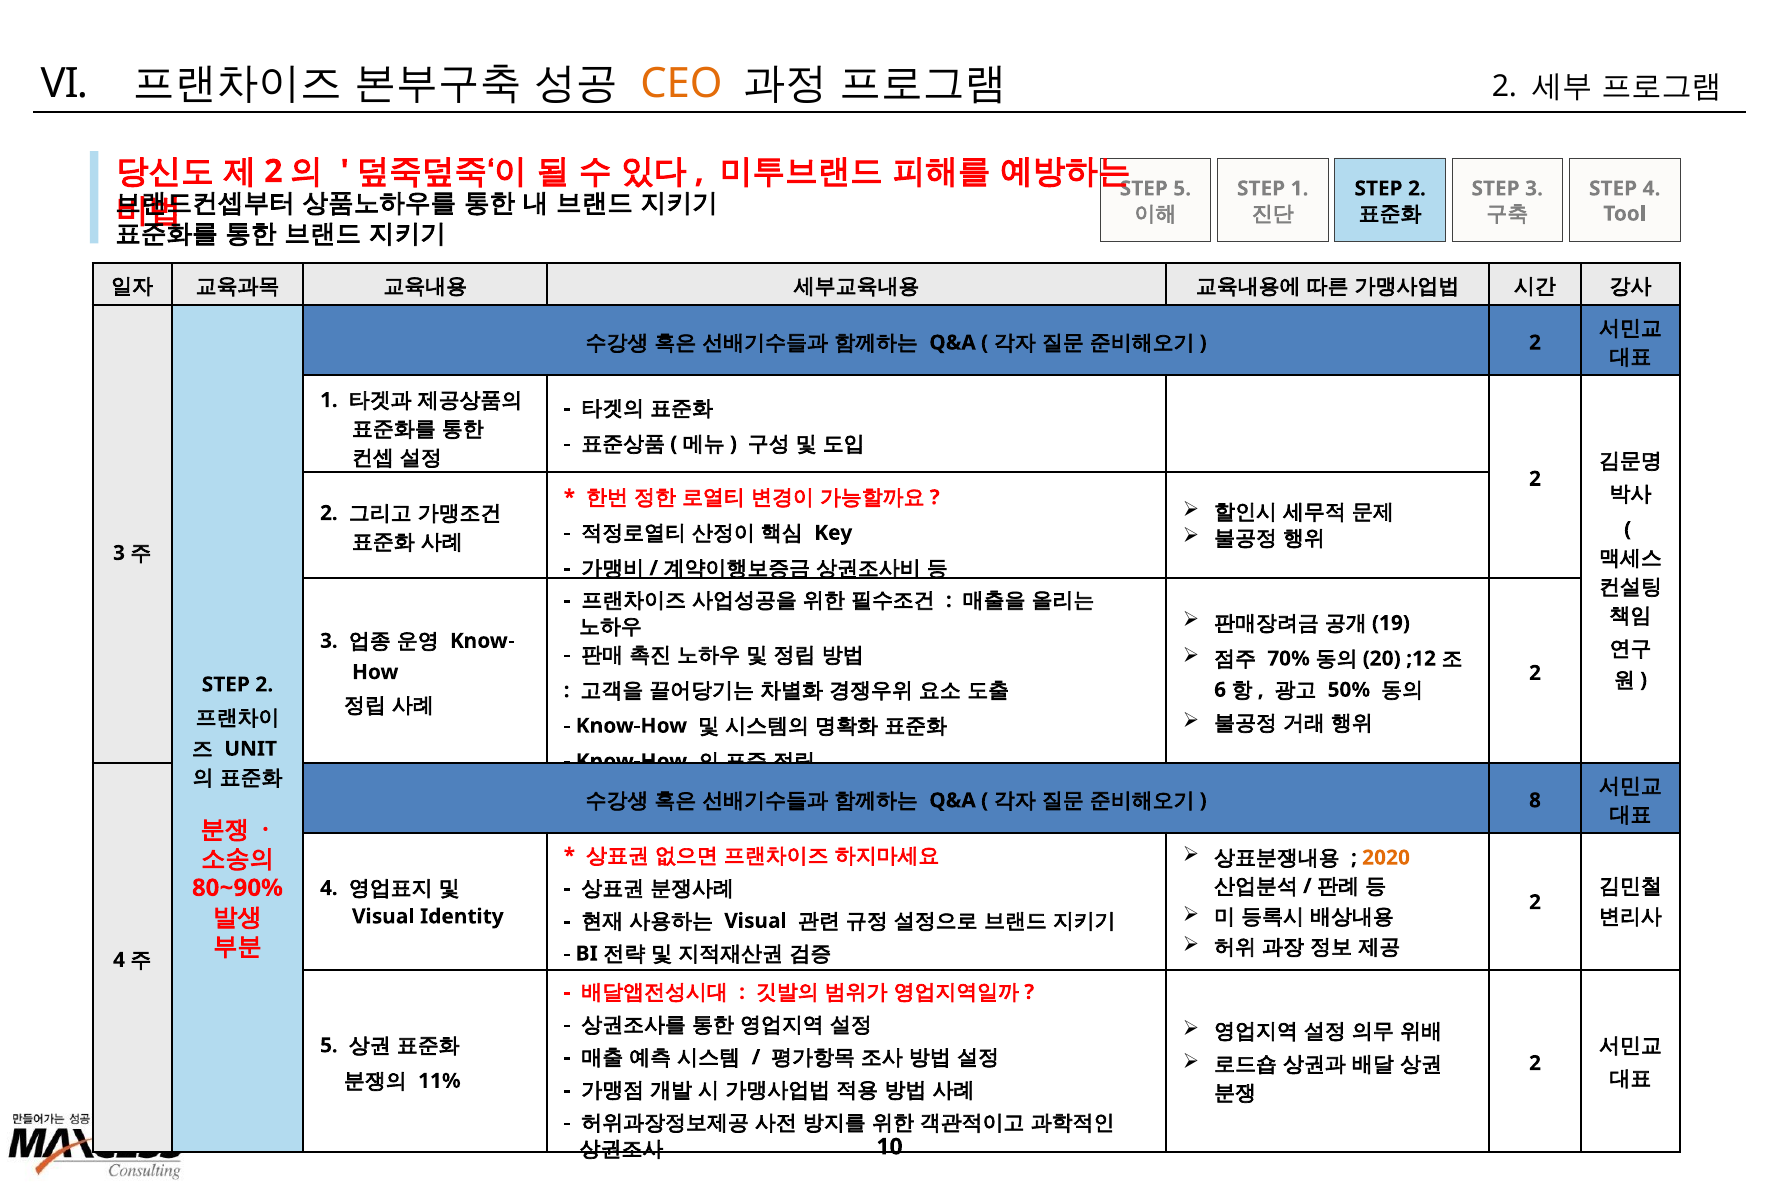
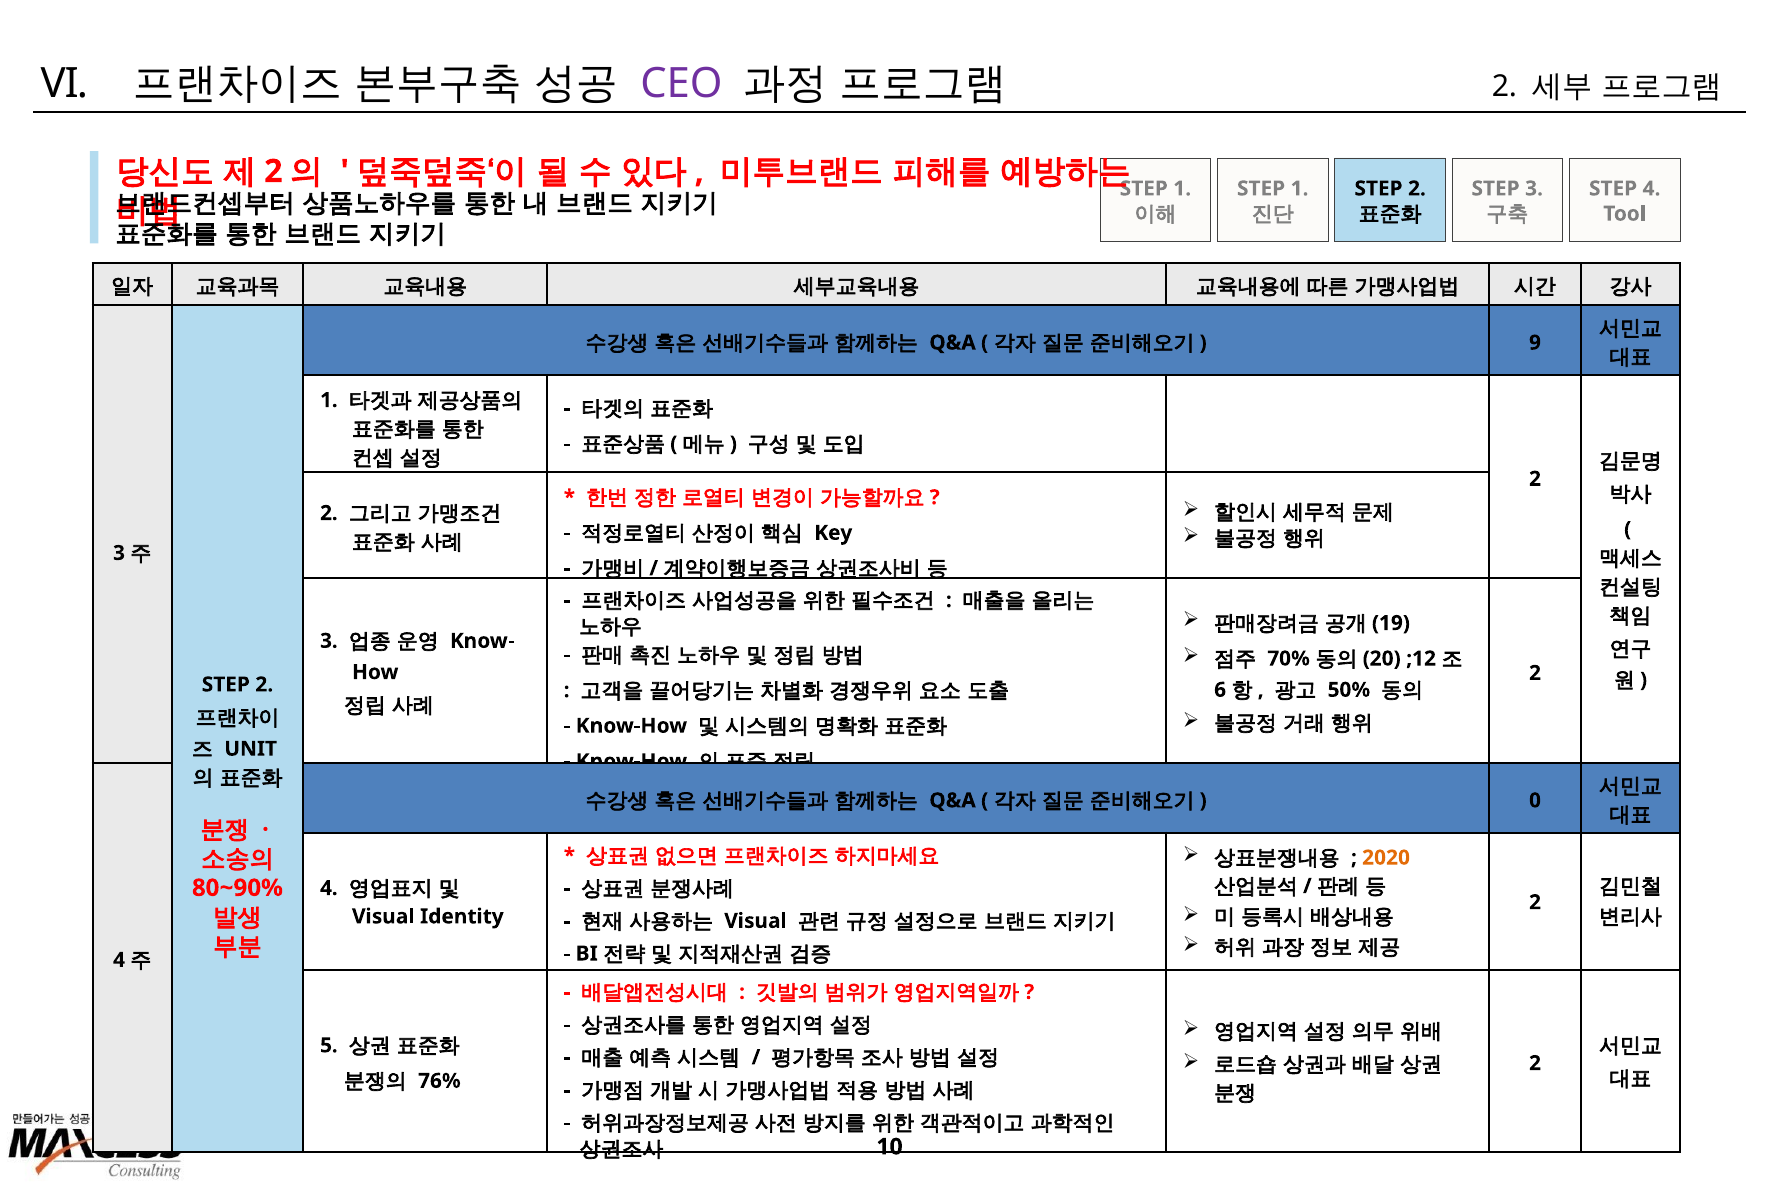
CEO colour: orange -> purple
5 at (1182, 189): 5 -> 1
2 at (1535, 343): 2 -> 9
8: 8 -> 0
11%: 11% -> 76%
